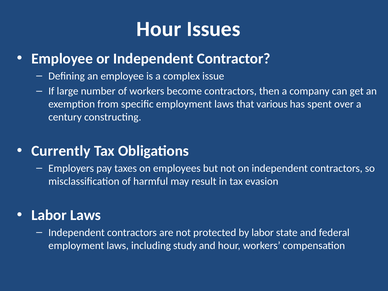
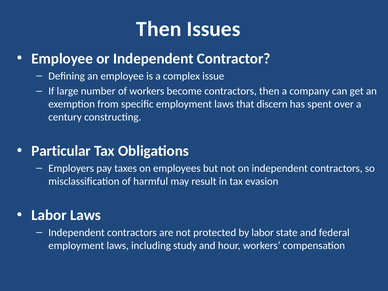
Hour at (159, 29): Hour -> Then
various: various -> discern
Currently: Currently -> Particular
